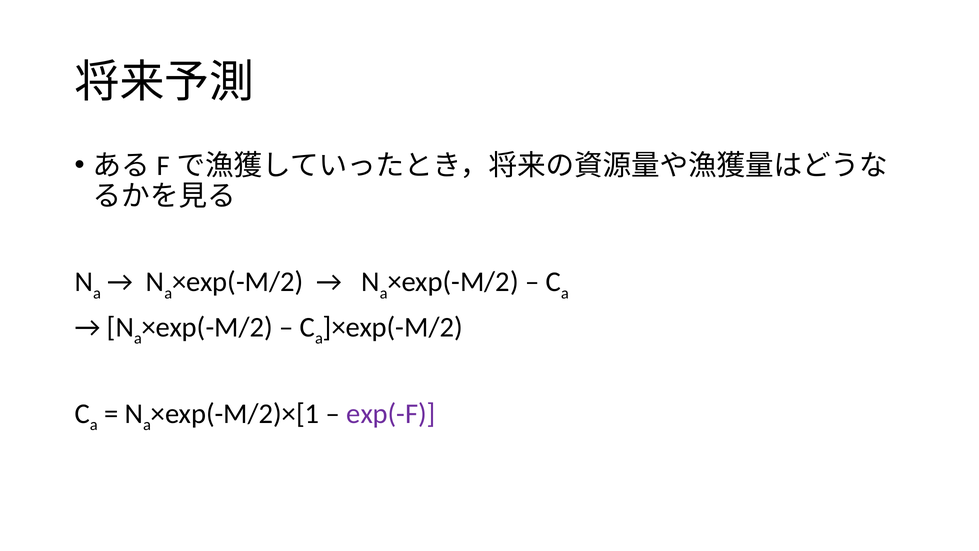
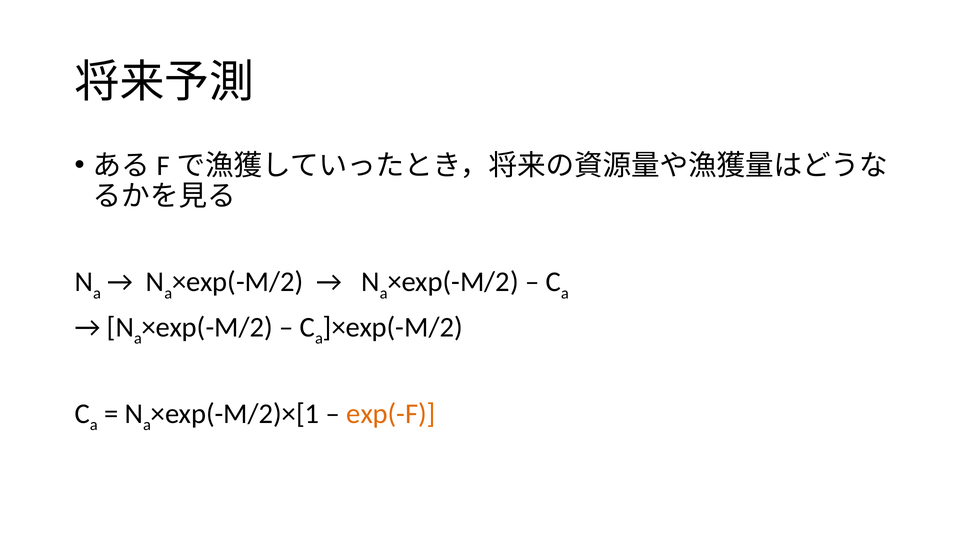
exp(-F colour: purple -> orange
